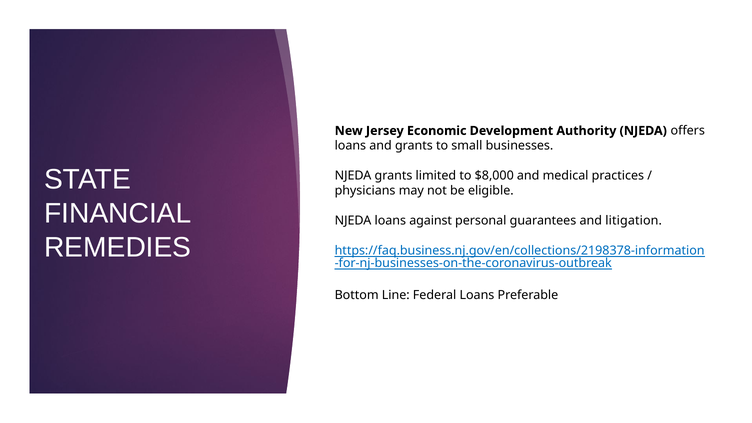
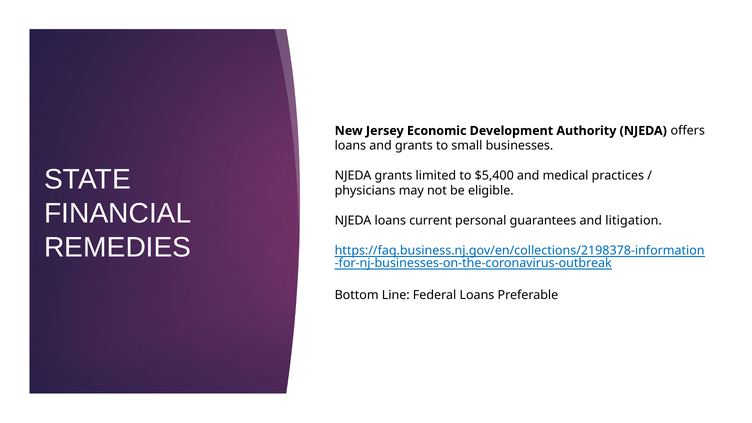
$8,000: $8,000 -> $5,400
against: against -> current
